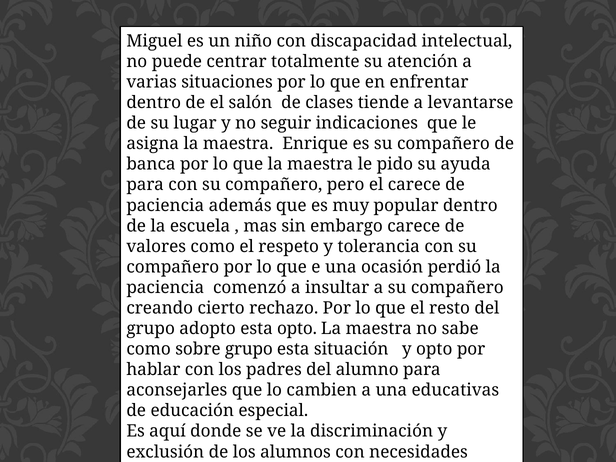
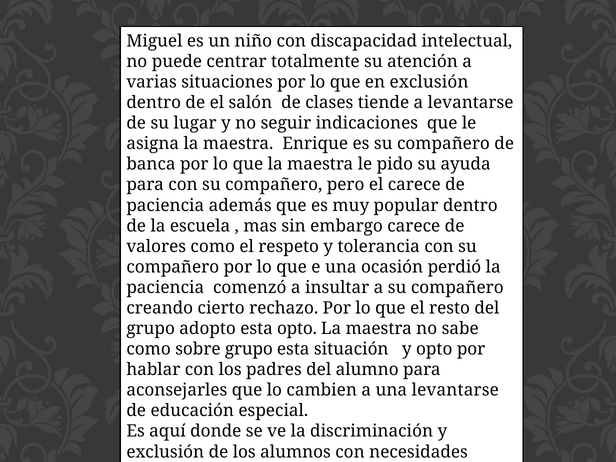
en enfrentar: enfrentar -> exclusión
una educativas: educativas -> levantarse
